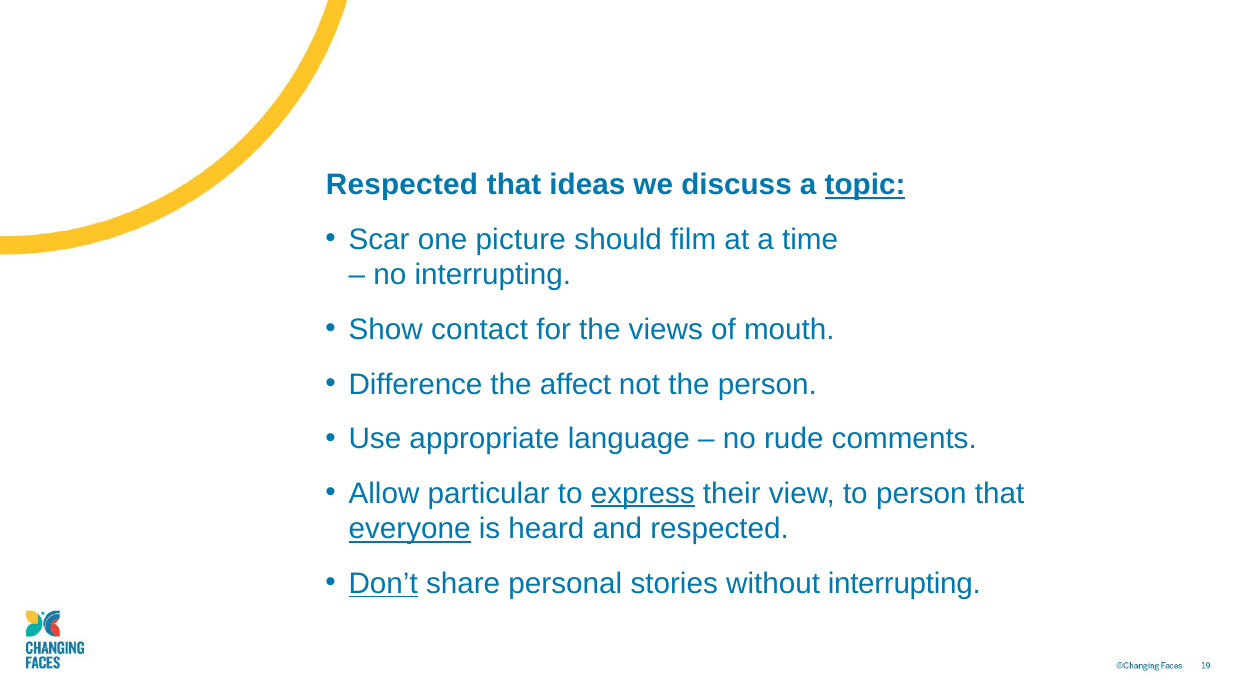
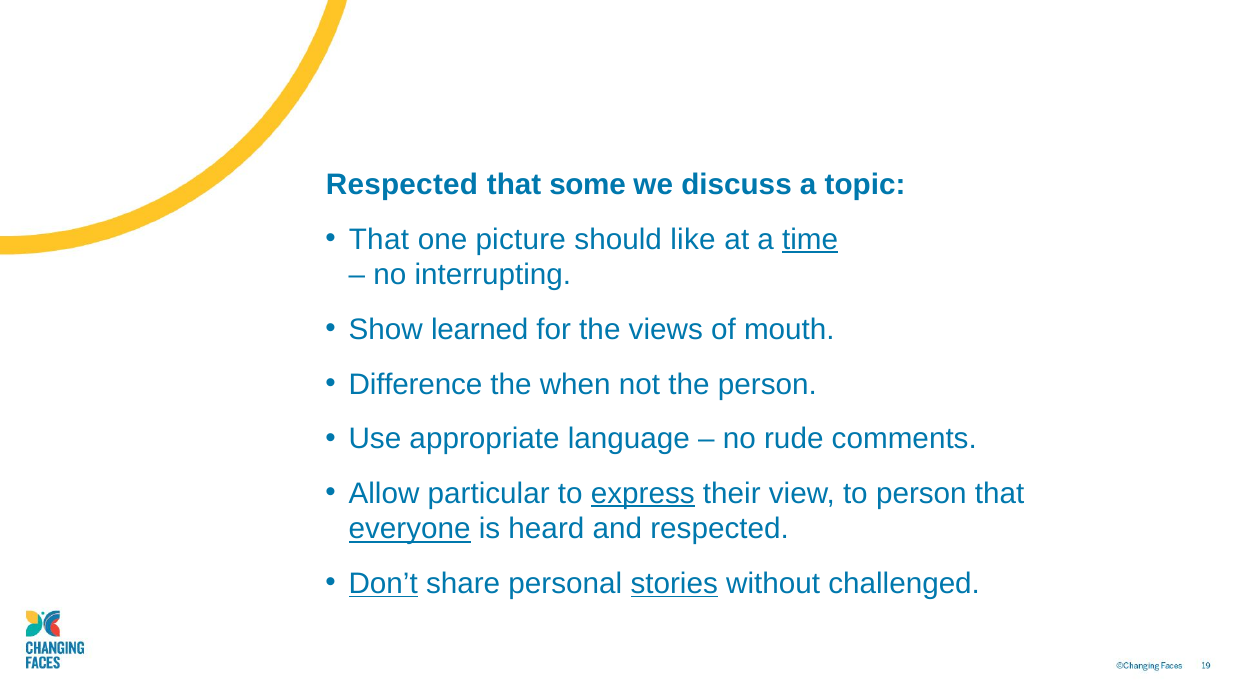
ideas: ideas -> some
topic underline: present -> none
Scar at (379, 240): Scar -> That
film: film -> like
time underline: none -> present
contact: contact -> learned
affect: affect -> when
stories underline: none -> present
without interrupting: interrupting -> challenged
